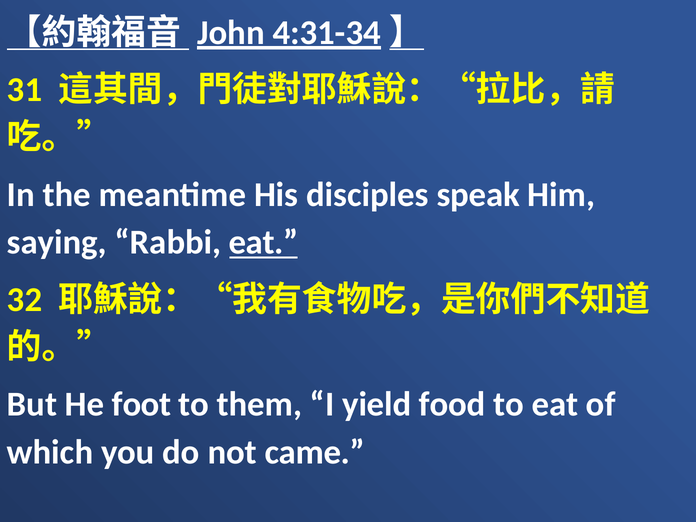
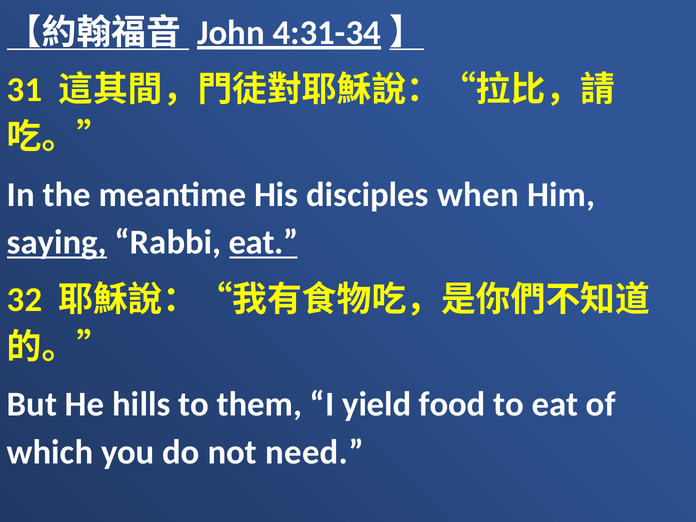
speak: speak -> when
saying underline: none -> present
foot: foot -> hills
came: came -> need
